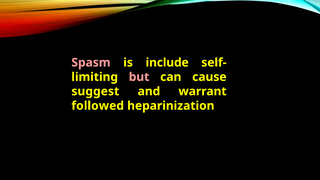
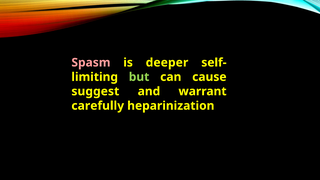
include: include -> deeper
but colour: pink -> light green
followed: followed -> carefully
